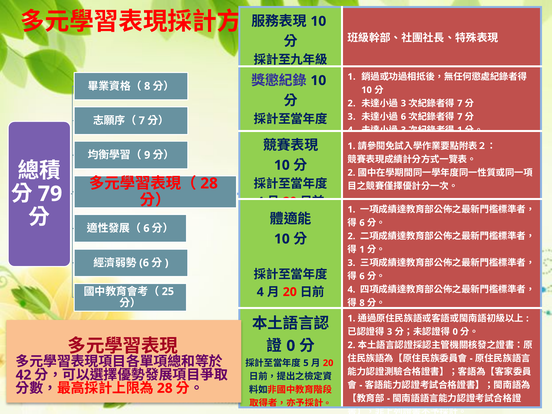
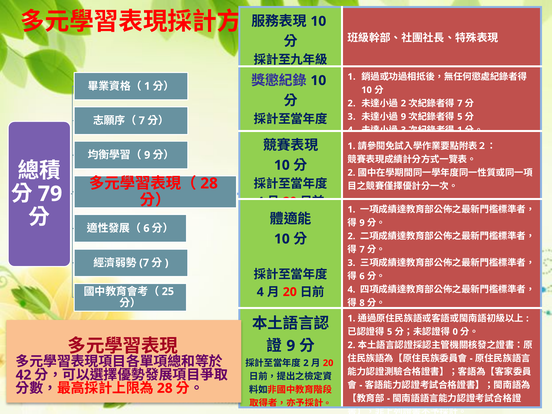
8 at (147, 86): 8 -> 1
3 at (403, 103): 3 -> 2
6 at (403, 117): 6 -> 9
7 at (460, 117): 7 -> 5
6 at (362, 223): 6 -> 9
1 at (362, 249): 1 -> 7
6 at (144, 263): 6 -> 7
3 at (390, 332): 3 -> 5
0 at (291, 346): 0 -> 9
5 at (306, 363): 5 -> 2
